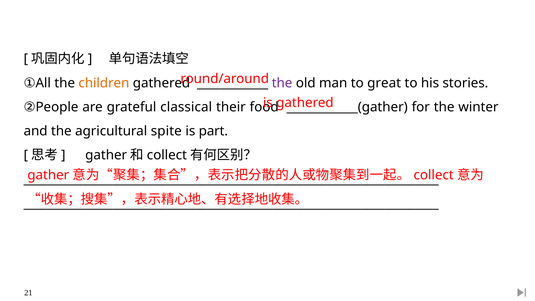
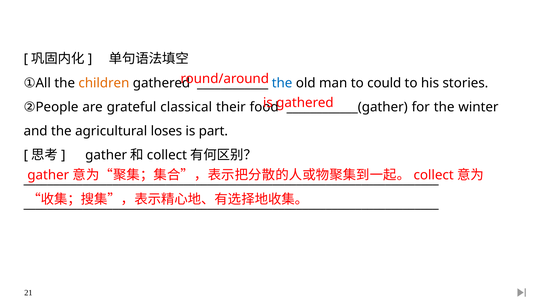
the at (282, 83) colour: purple -> blue
great: great -> could
spite: spite -> loses
